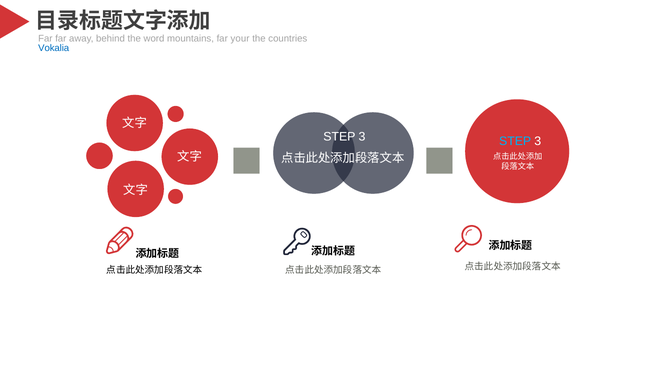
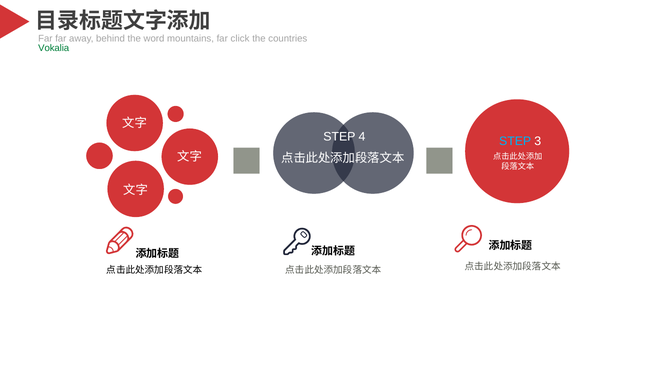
your: your -> click
Vokalia colour: blue -> green
3 at (362, 137): 3 -> 4
